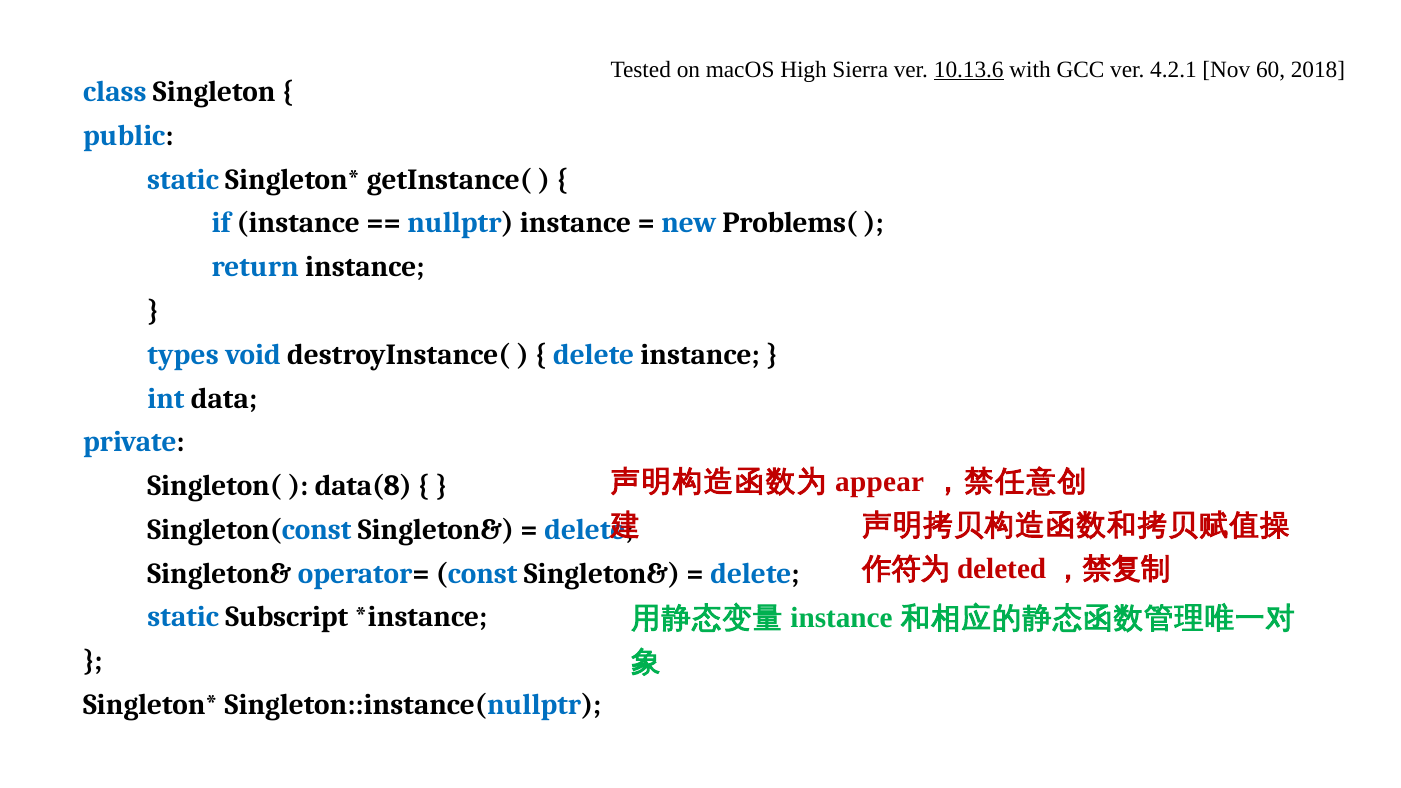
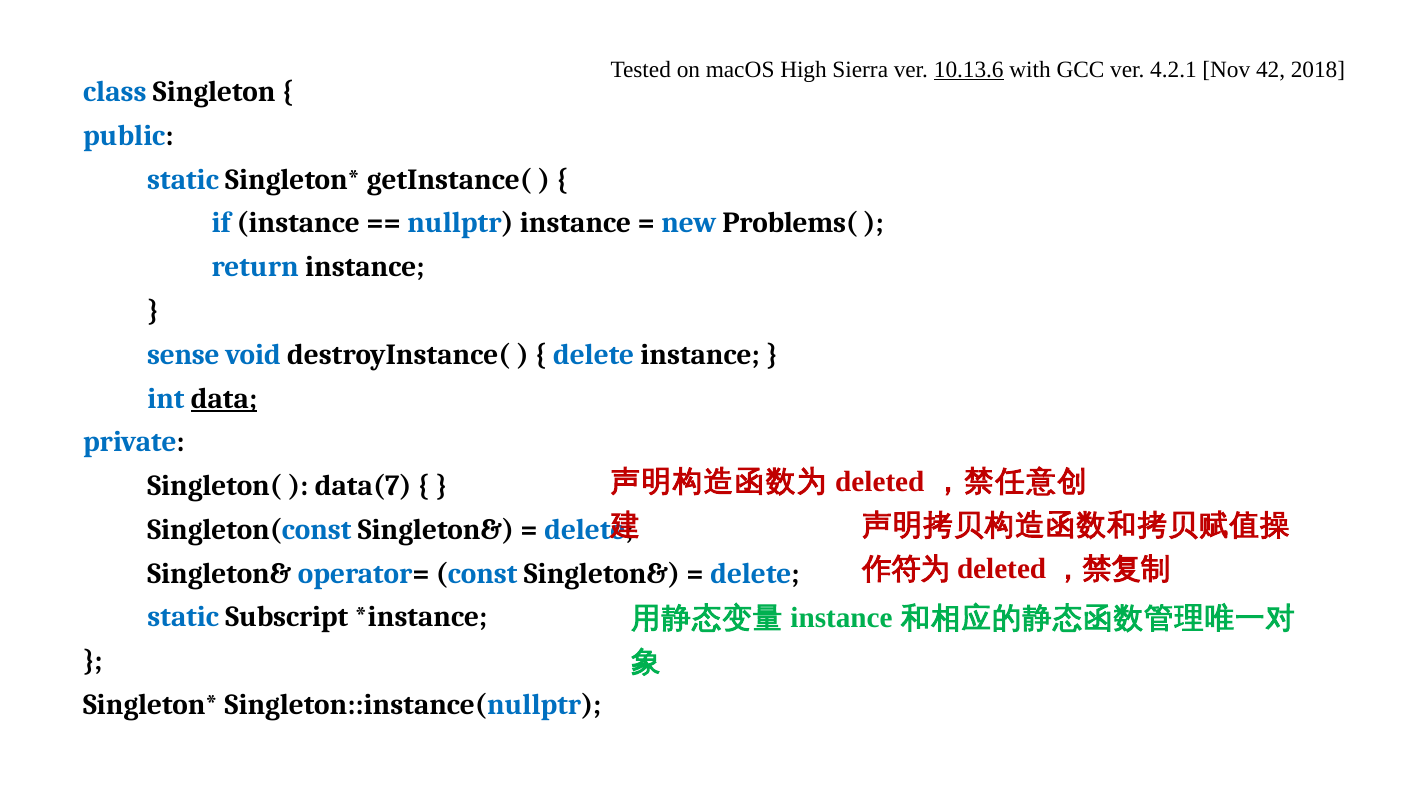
60: 60 -> 42
types: types -> sense
data underline: none -> present
appear: appear -> deleted
data(8: data(8 -> data(7
